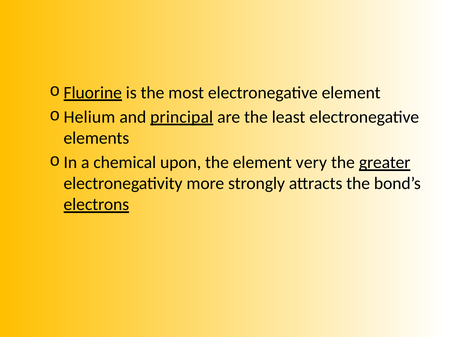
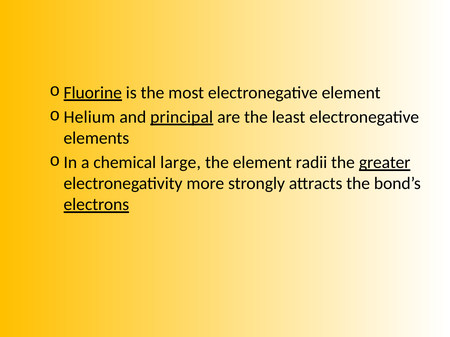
upon: upon -> large
very: very -> radii
